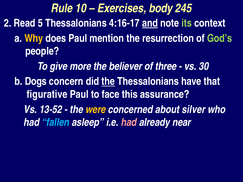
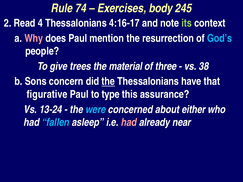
10: 10 -> 74
5: 5 -> 4
and underline: present -> none
Why colour: yellow -> pink
God’s colour: light green -> light blue
more: more -> trees
believer: believer -> material
30: 30 -> 38
Dogs: Dogs -> Sons
face: face -> type
13-52: 13-52 -> 13-24
were colour: yellow -> light blue
silver: silver -> either
